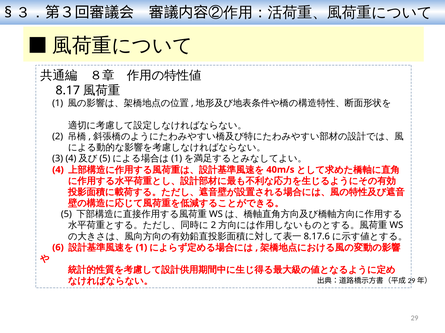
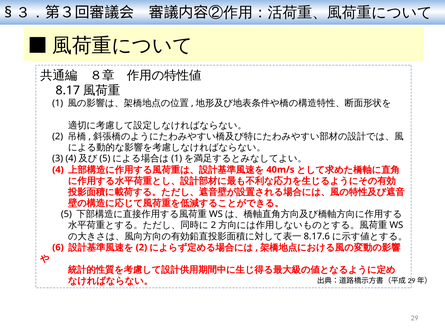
1 at (141, 248): 1 -> 2
